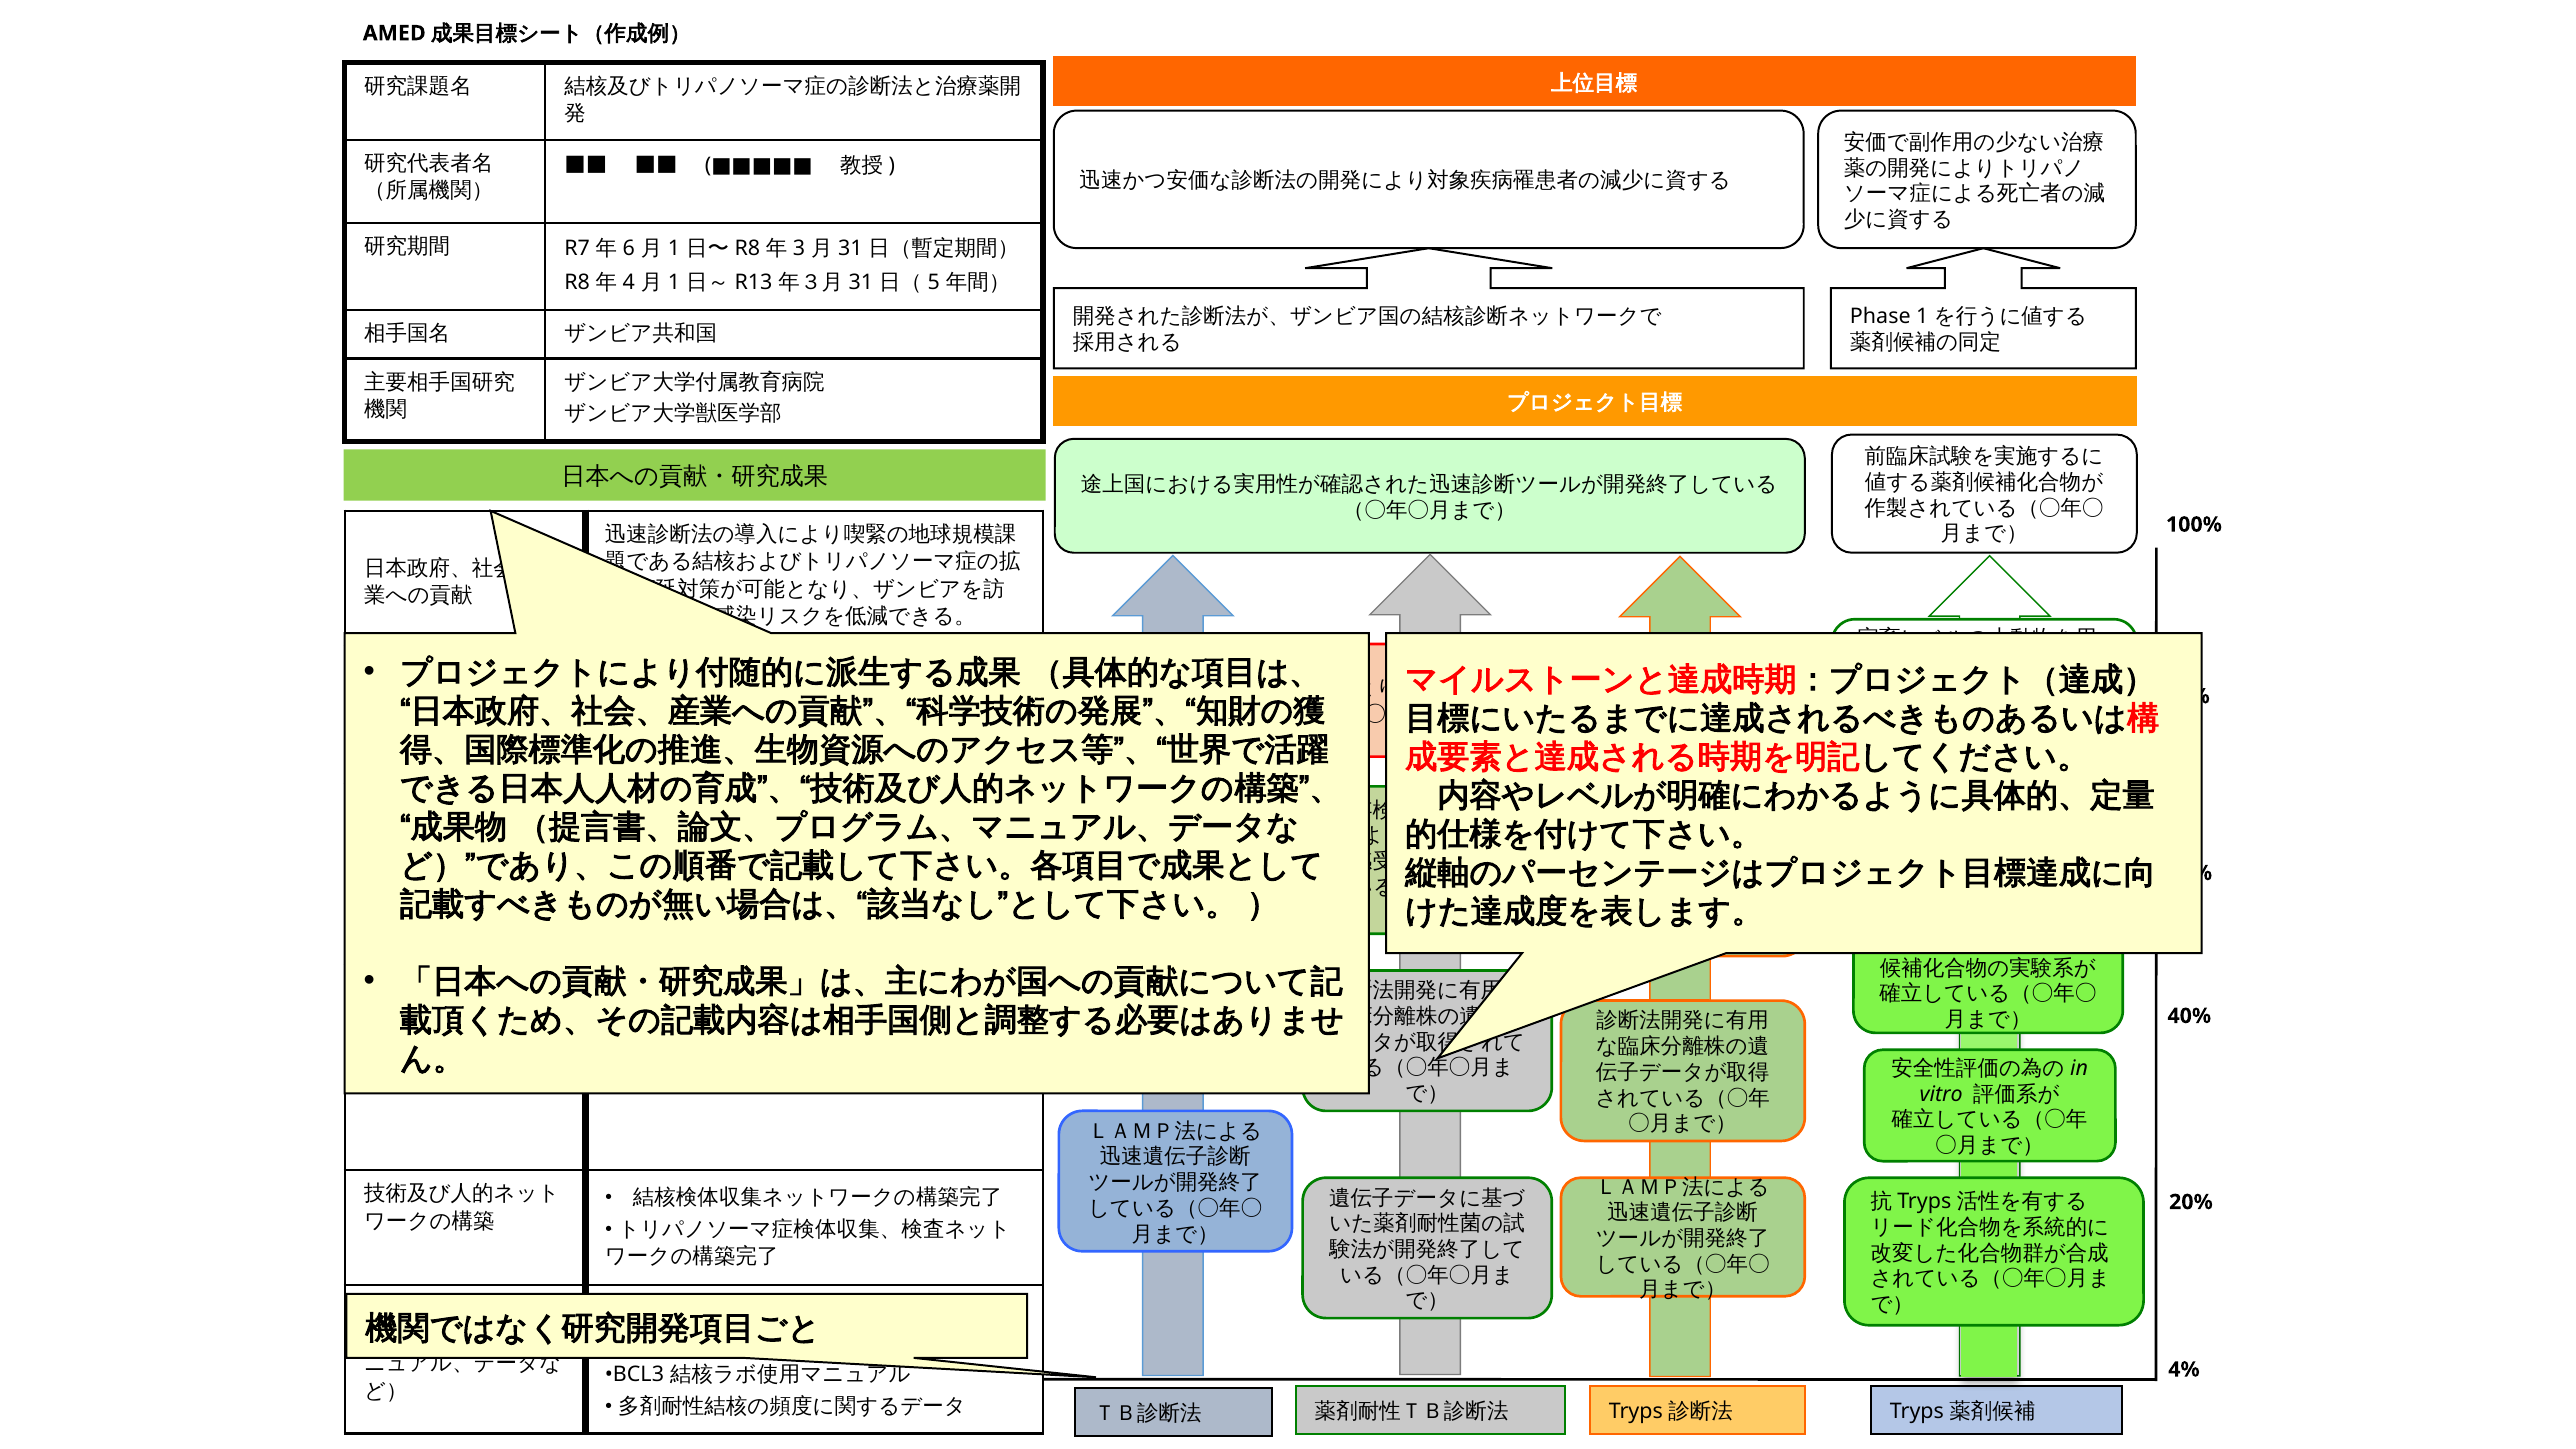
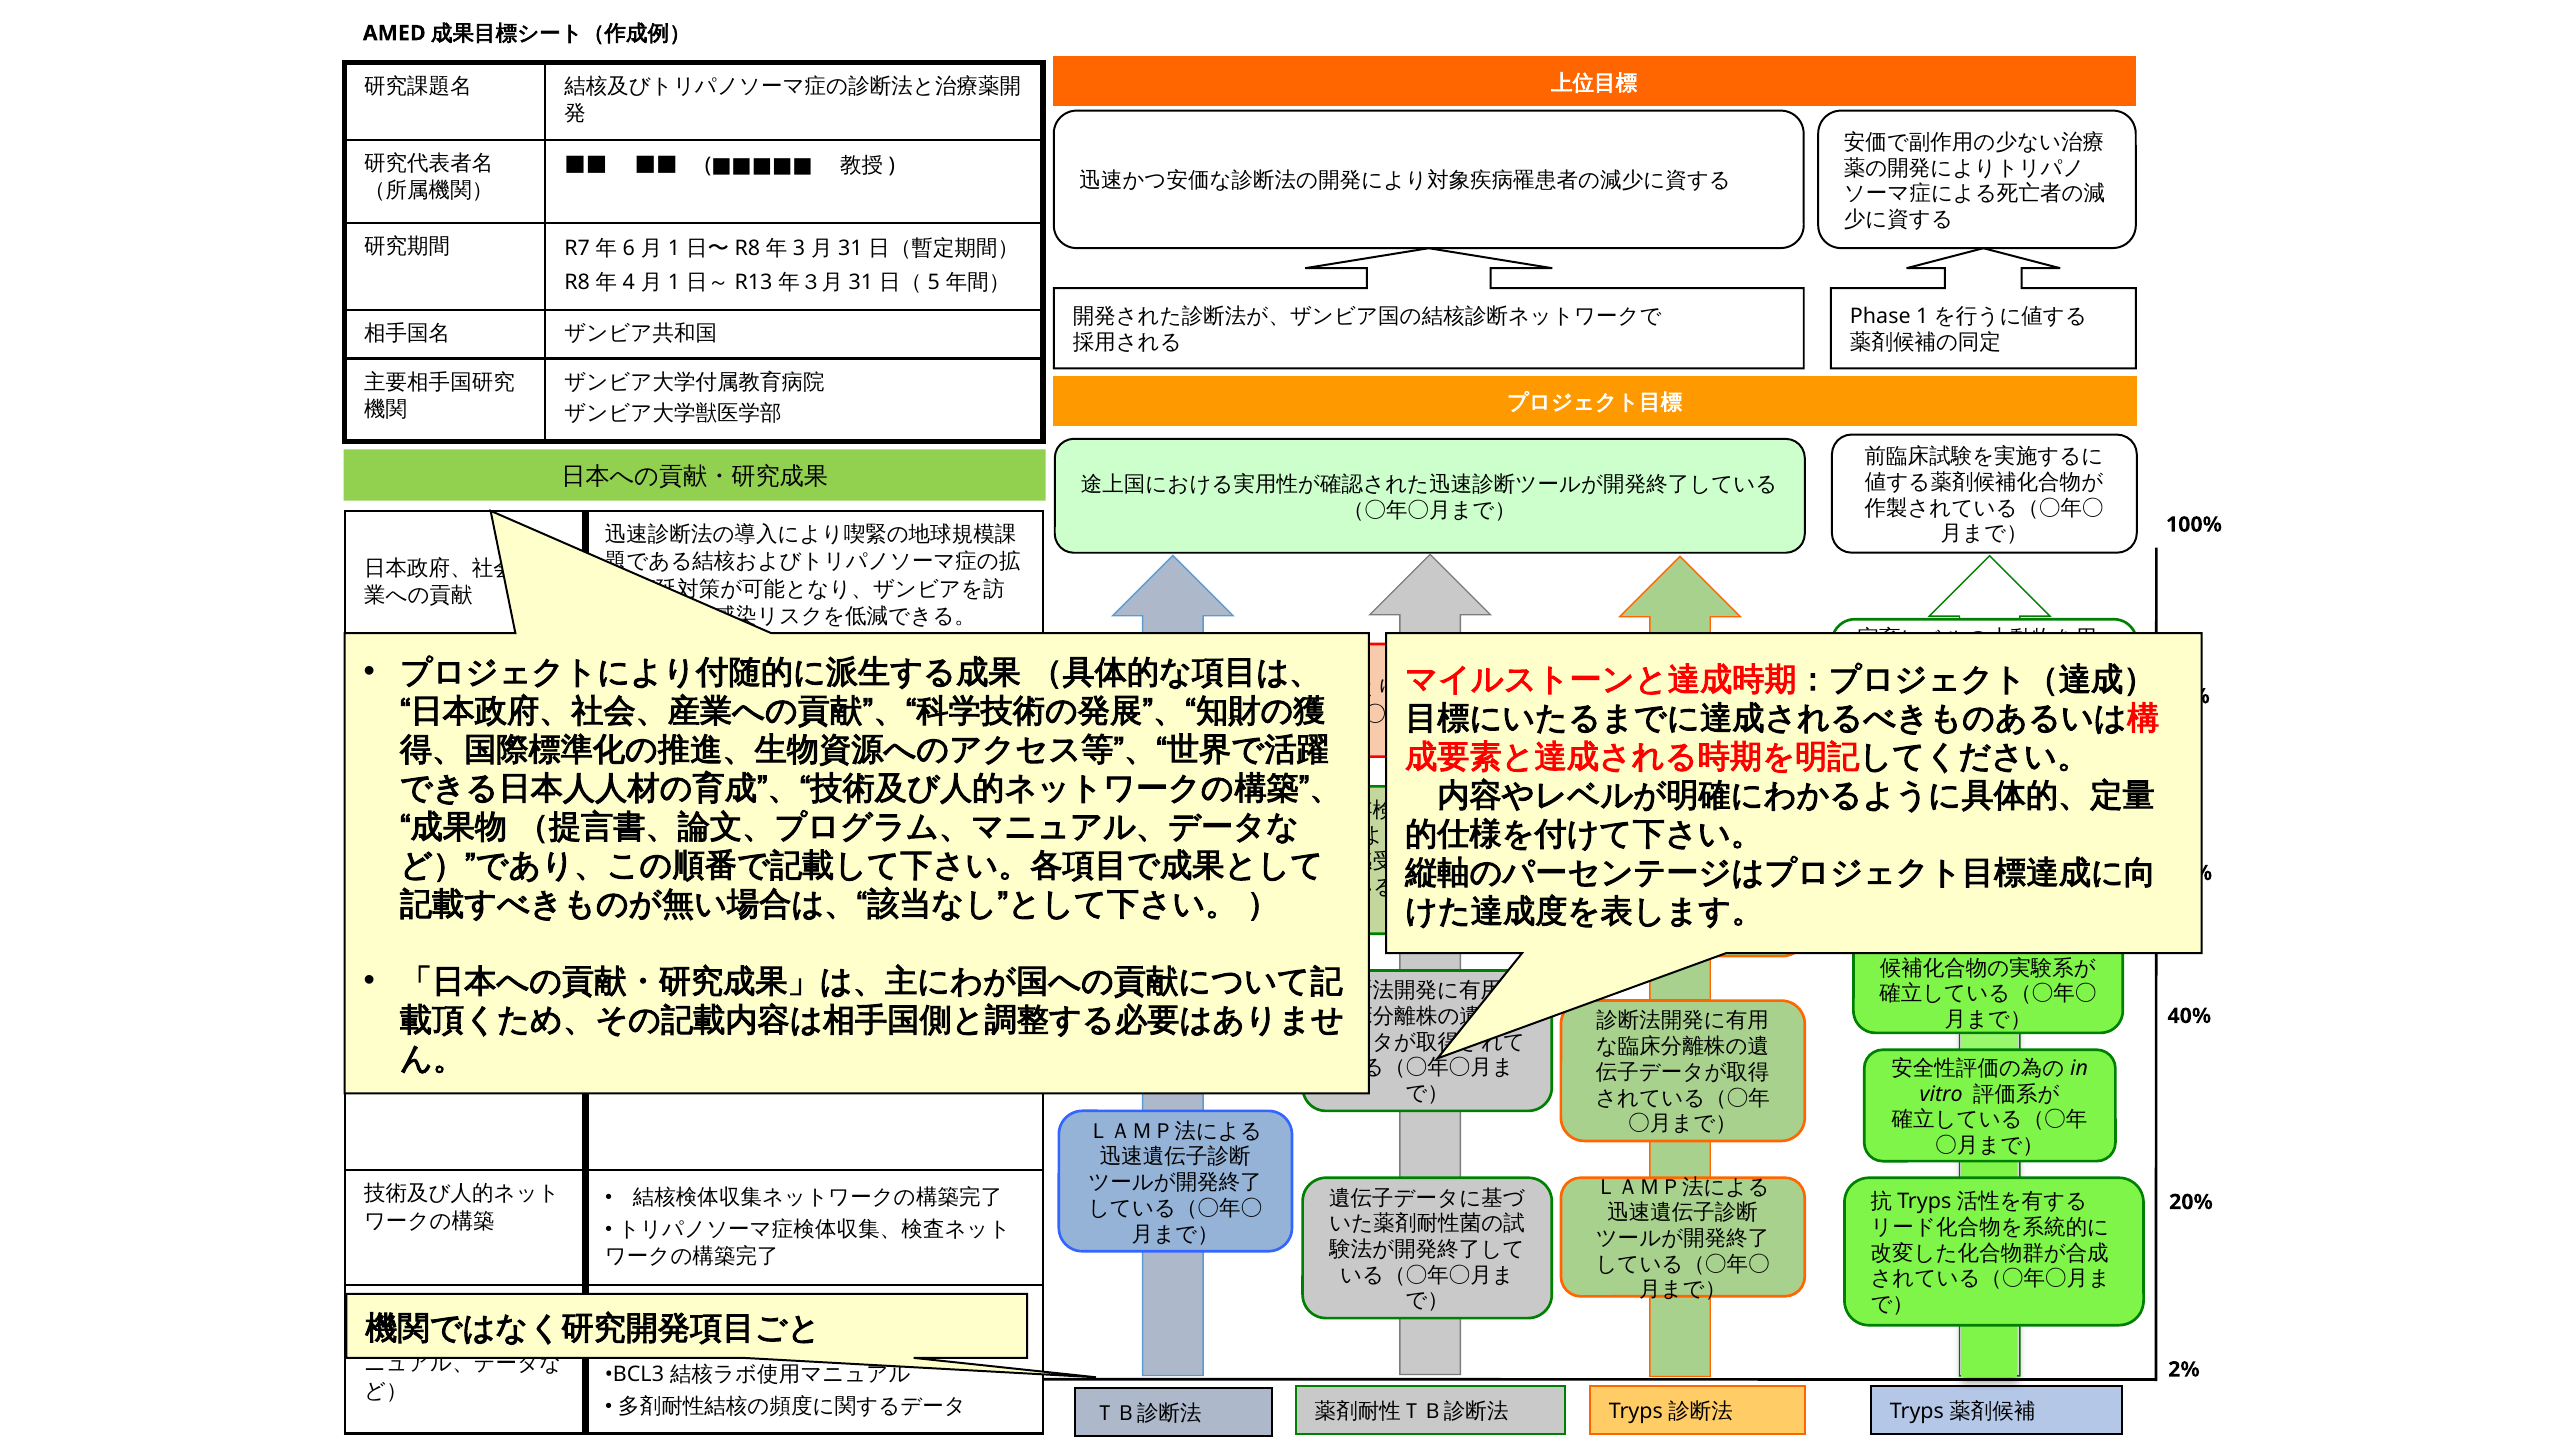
4%: 4% -> 2%
